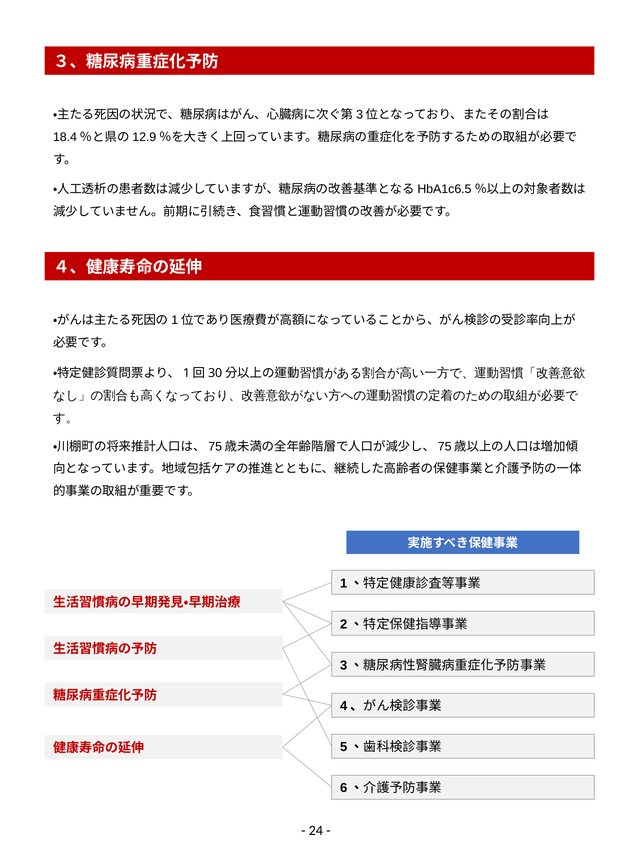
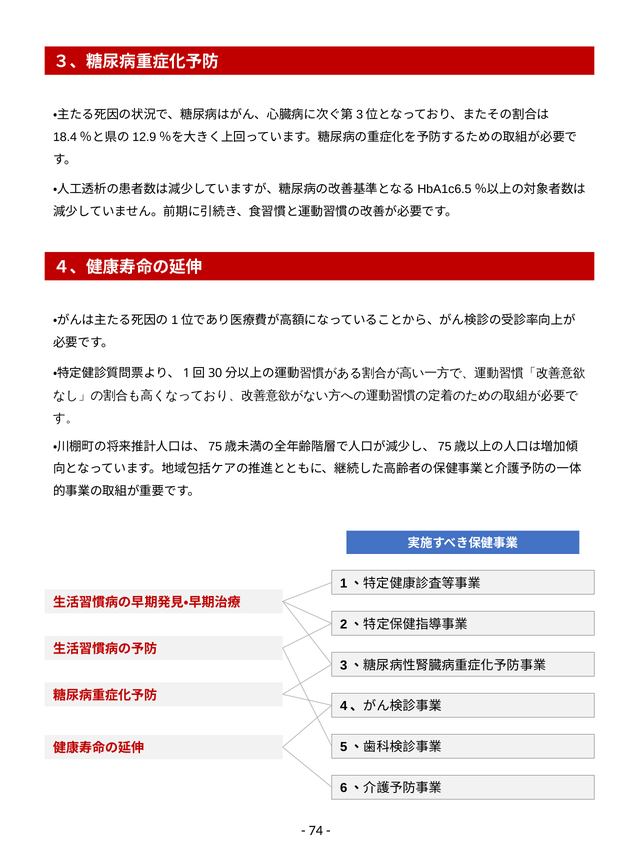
24: 24 -> 74
